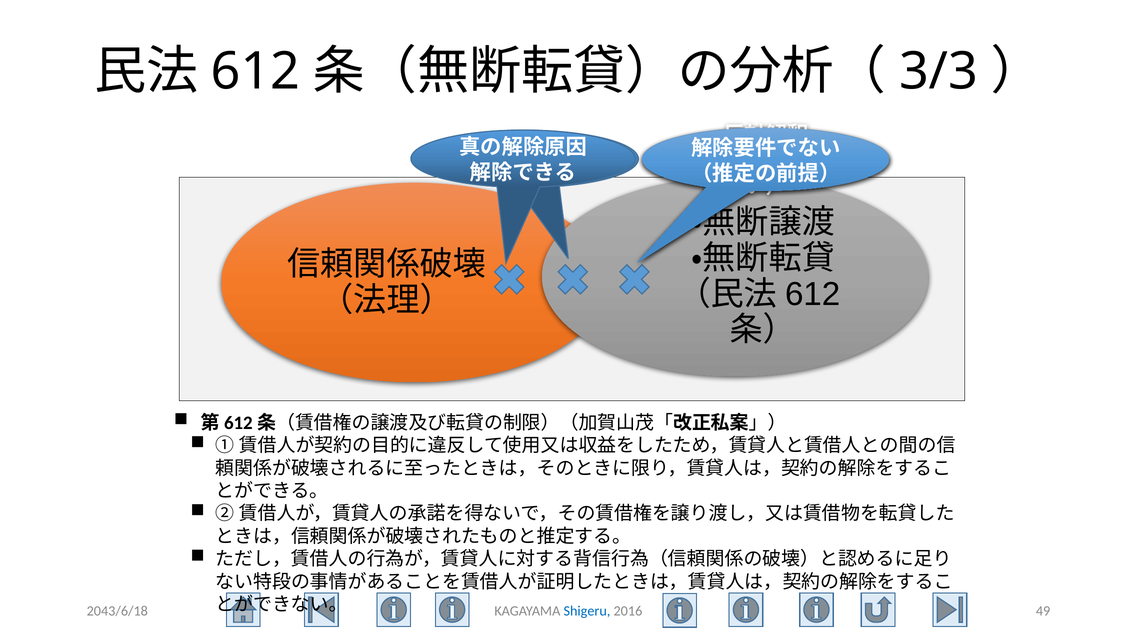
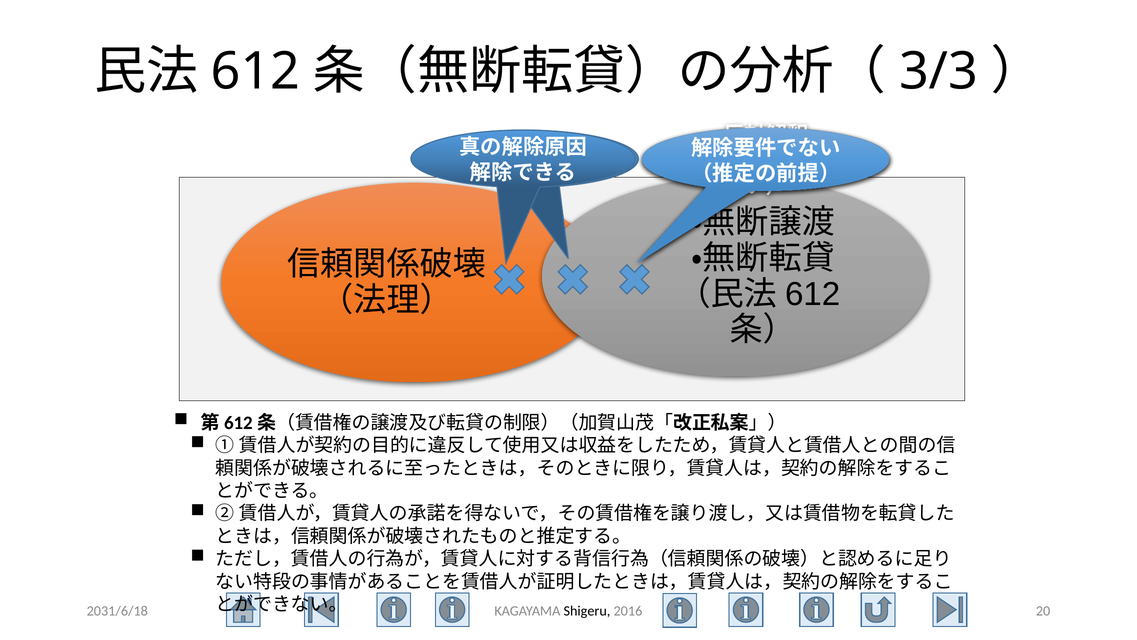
2043/6/18: 2043/6/18 -> 2031/6/18
Shigeru colour: blue -> black
49: 49 -> 20
